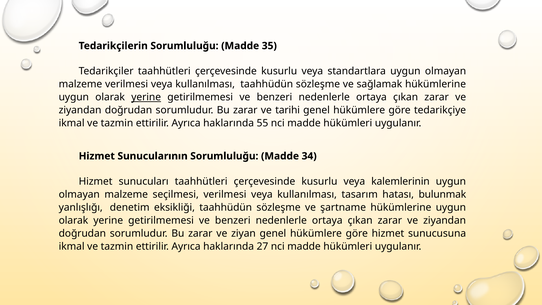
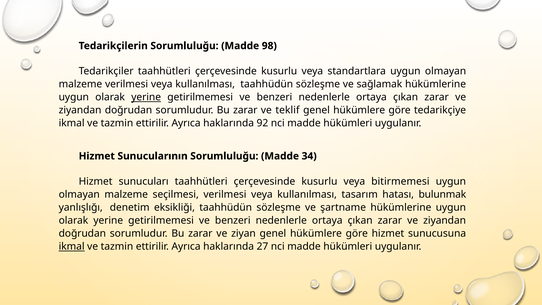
35: 35 -> 98
tarihi: tarihi -> teklif
55: 55 -> 92
kalemlerinin: kalemlerinin -> bitirmemesi
ikmal at (72, 246) underline: none -> present
